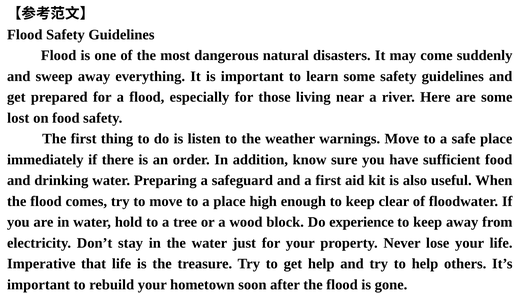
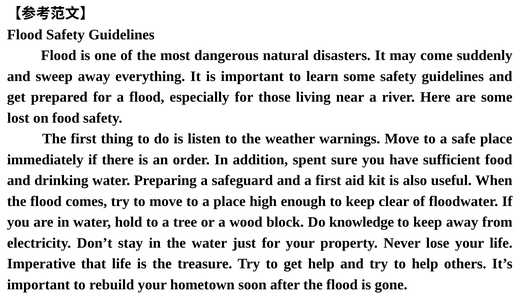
know: know -> spent
experience: experience -> knowledge
